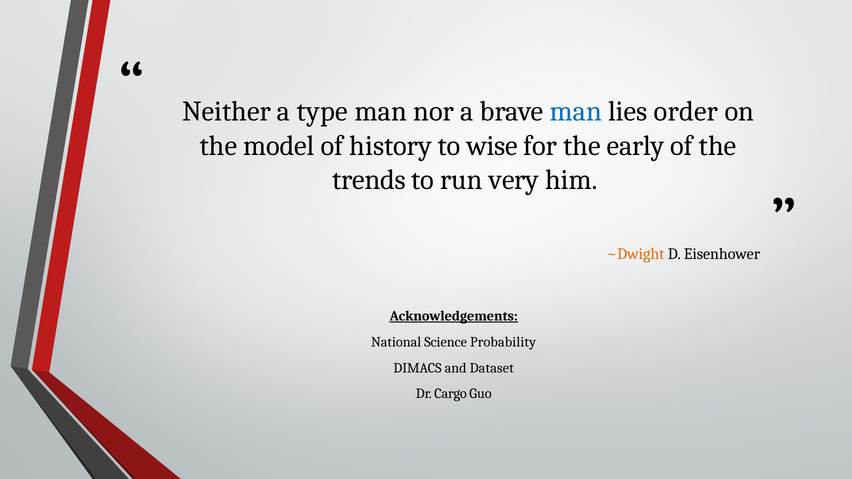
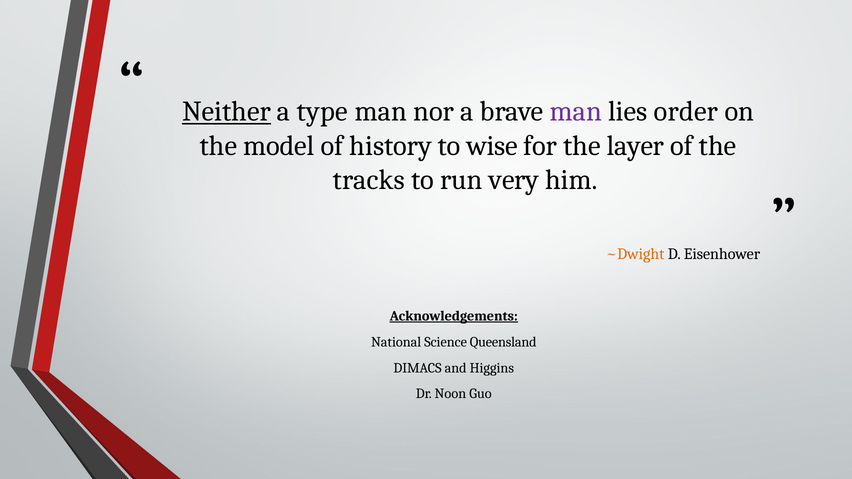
Neither underline: none -> present
man at (576, 112) colour: blue -> purple
early: early -> layer
trends: trends -> tracks
Probability: Probability -> Queensland
Dataset: Dataset -> Higgins
Cargo: Cargo -> Noon
